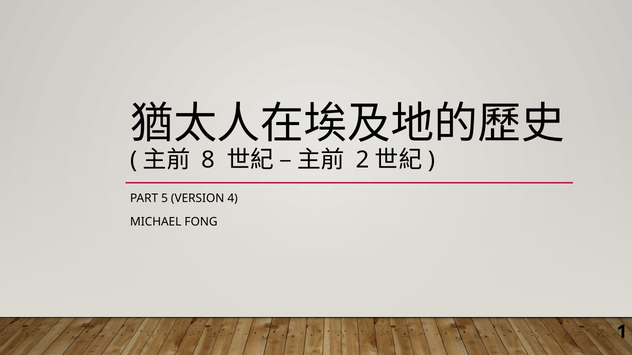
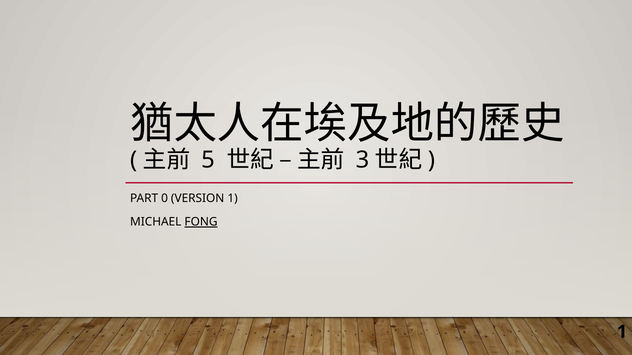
8: 8 -> 5
2: 2 -> 3
5: 5 -> 0
VERSION 4: 4 -> 1
FONG underline: none -> present
